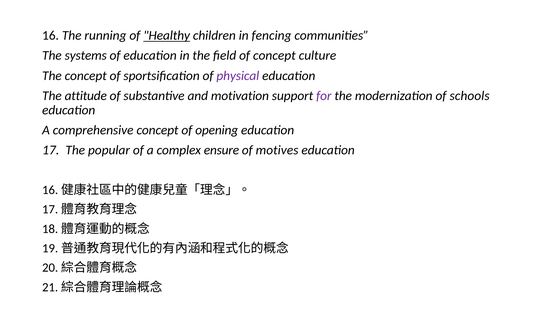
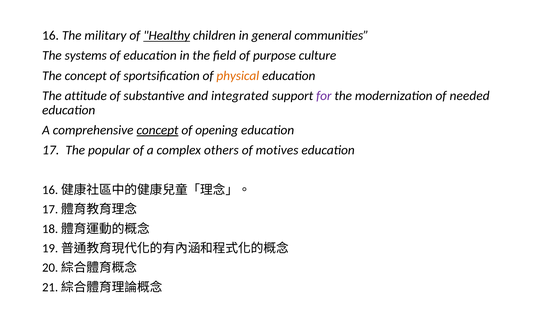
running: running -> military
fencing: fencing -> general
of concept: concept -> purpose
physical colour: purple -> orange
motivation: motivation -> integrated
schools: schools -> needed
concept at (157, 130) underline: none -> present
ensure: ensure -> others
